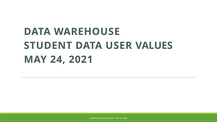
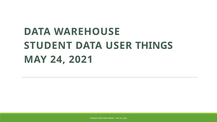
VALUES: VALUES -> THINGS
